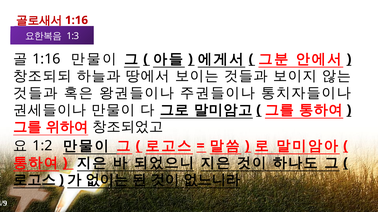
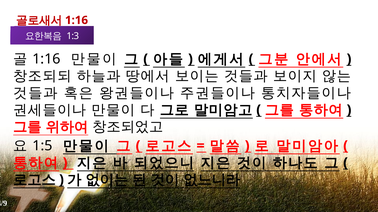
1:2: 1:2 -> 1:5
